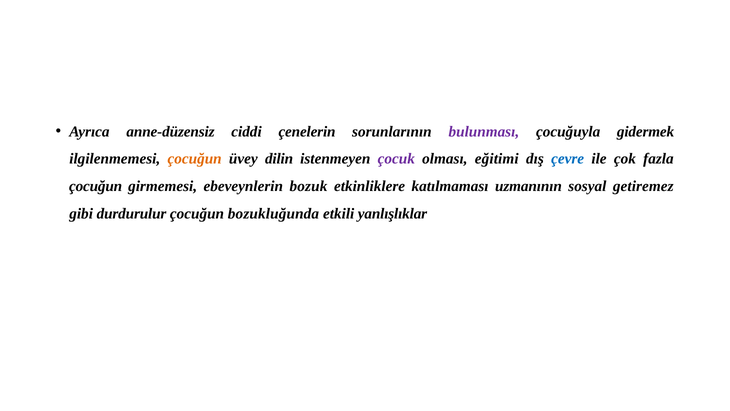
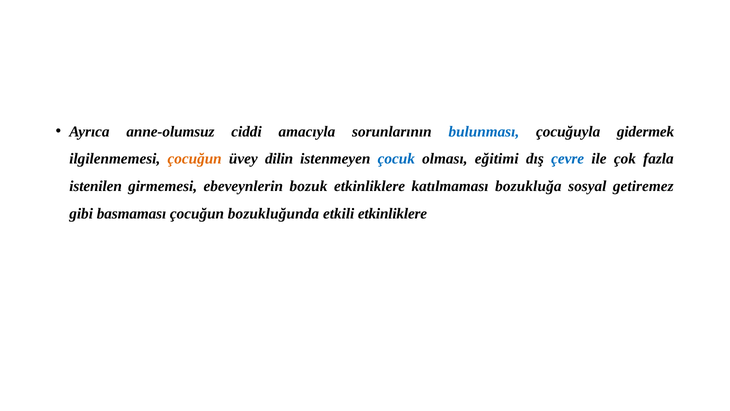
anne-düzensiz: anne-düzensiz -> anne-olumsuz
çenelerin: çenelerin -> amacıyla
bulunması colour: purple -> blue
çocuk colour: purple -> blue
çocuğun at (96, 186): çocuğun -> istenilen
uzmanının: uzmanının -> bozukluğa
durdurulur: durdurulur -> basmaması
etkili yanlışlıklar: yanlışlıklar -> etkinliklere
